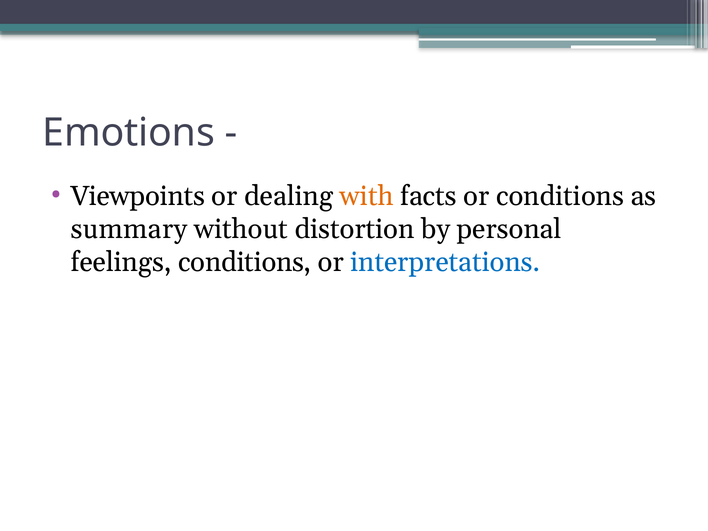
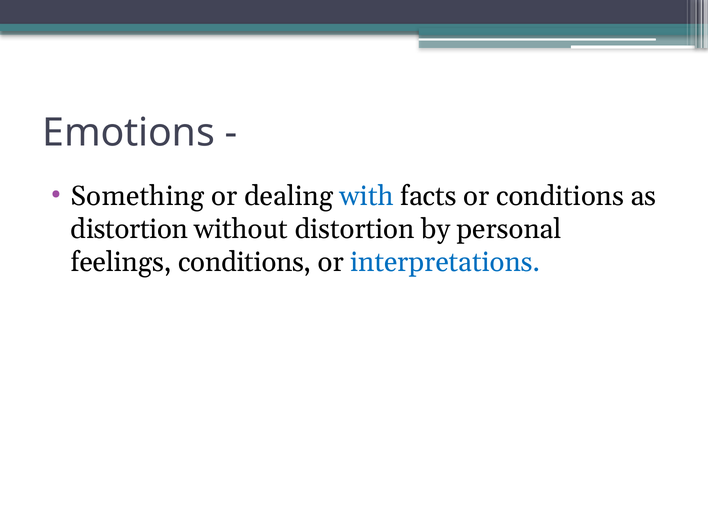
Viewpoints: Viewpoints -> Something
with colour: orange -> blue
summary at (129, 229): summary -> distortion
